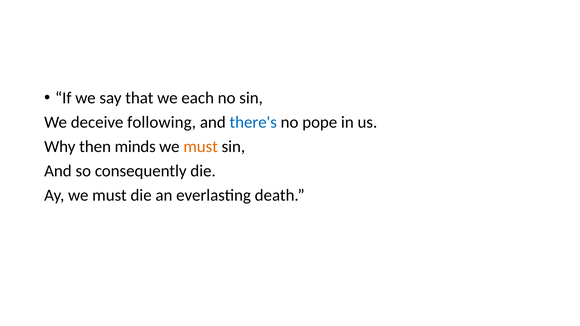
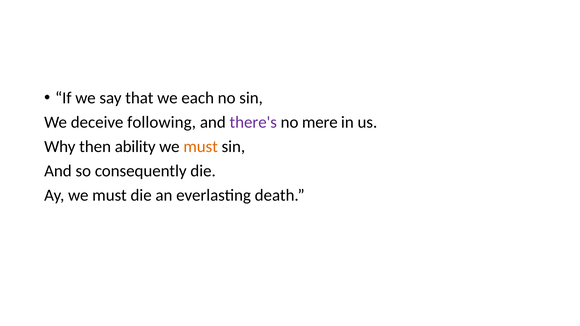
there's colour: blue -> purple
pope: pope -> mere
minds: minds -> ability
